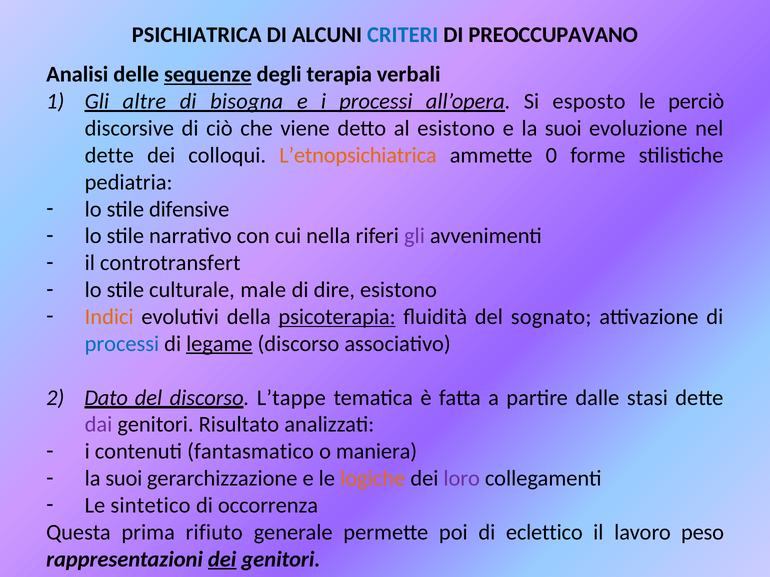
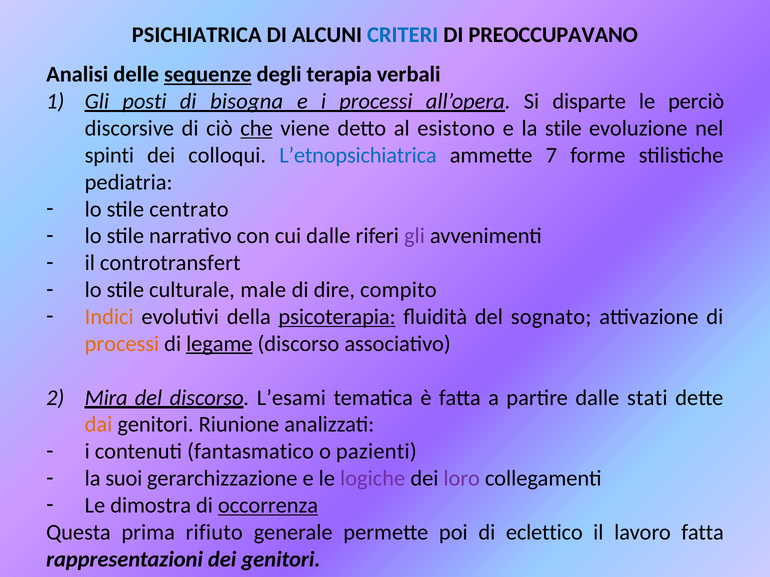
altre: altre -> posti
esposto: esposto -> disparte
che underline: none -> present
e la suoi: suoi -> stile
dette at (109, 155): dette -> spinti
L’etnopsichiatrica colour: orange -> blue
0: 0 -> 7
difensive: difensive -> centrato
cui nella: nella -> dalle
dire esistono: esistono -> compito
processi at (122, 344) colour: blue -> orange
Dato: Dato -> Mira
L’tappe: L’tappe -> L’esami
stasi: stasi -> stati
dai colour: purple -> orange
Risultato: Risultato -> Riunione
maniera: maniera -> pazienti
logiche colour: orange -> purple
sintetico: sintetico -> dimostra
occorrenza underline: none -> present
lavoro peso: peso -> fatta
dei at (222, 560) underline: present -> none
